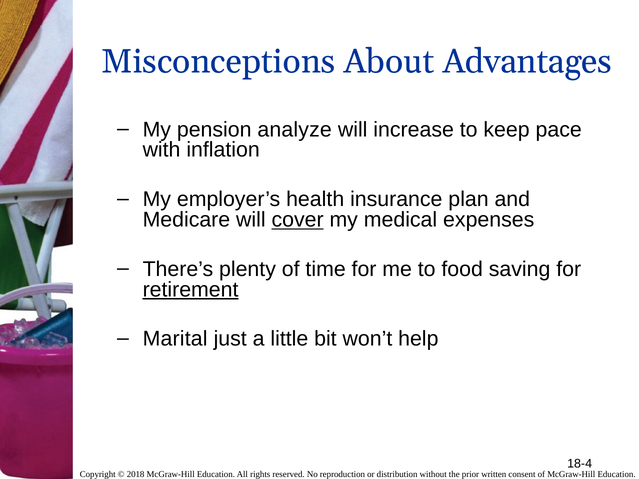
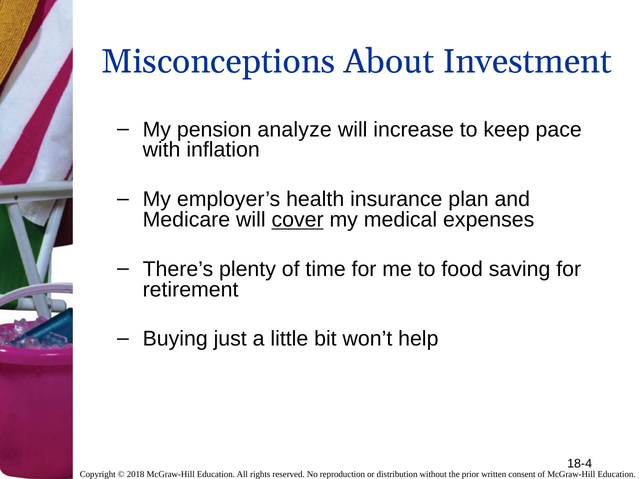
Advantages: Advantages -> Investment
retirement underline: present -> none
Marital: Marital -> Buying
